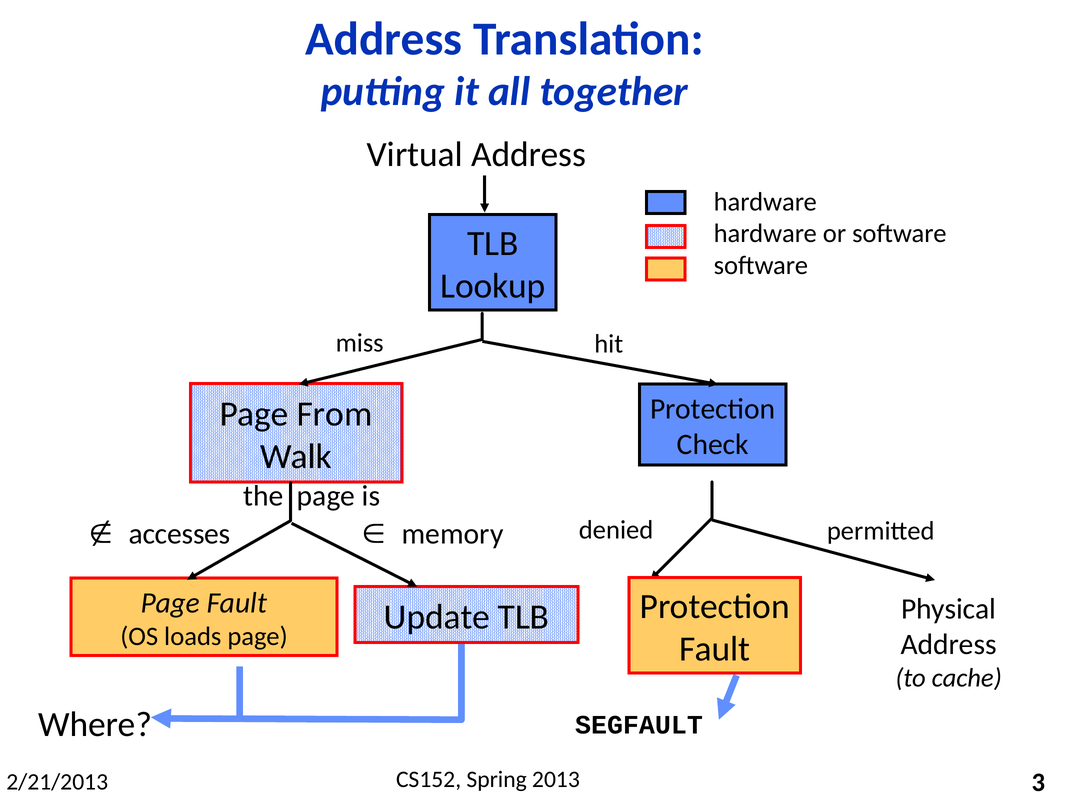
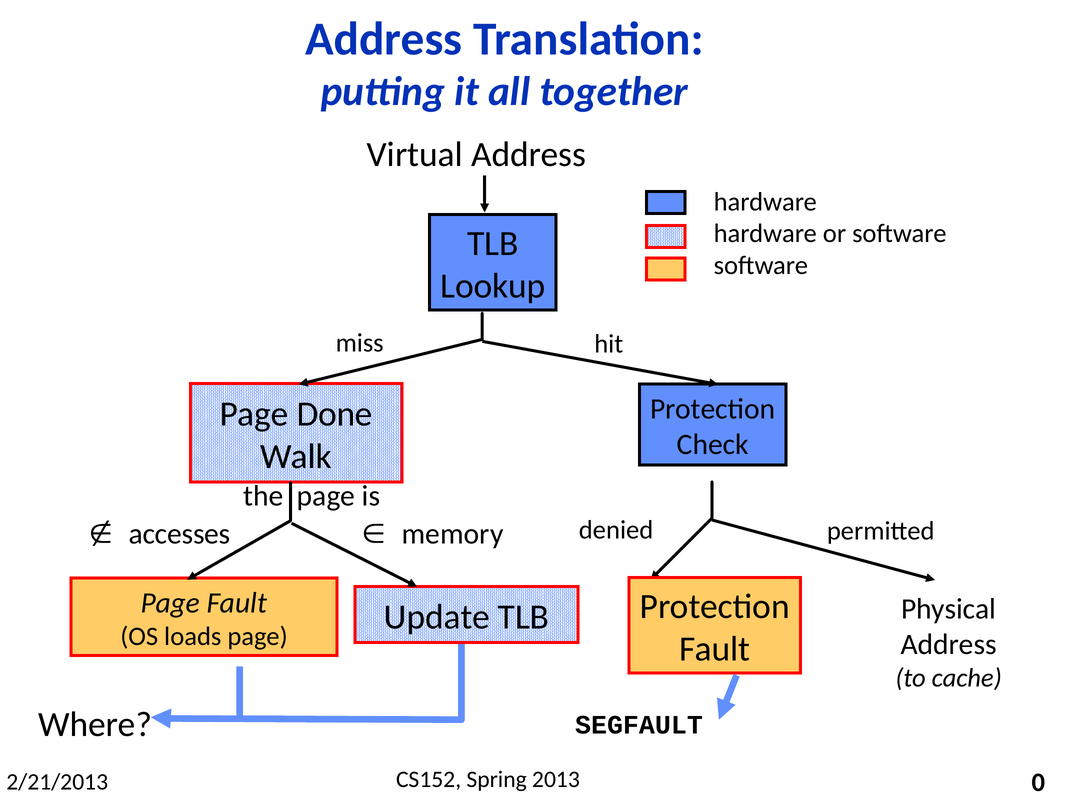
From: From -> Done
3: 3 -> 0
